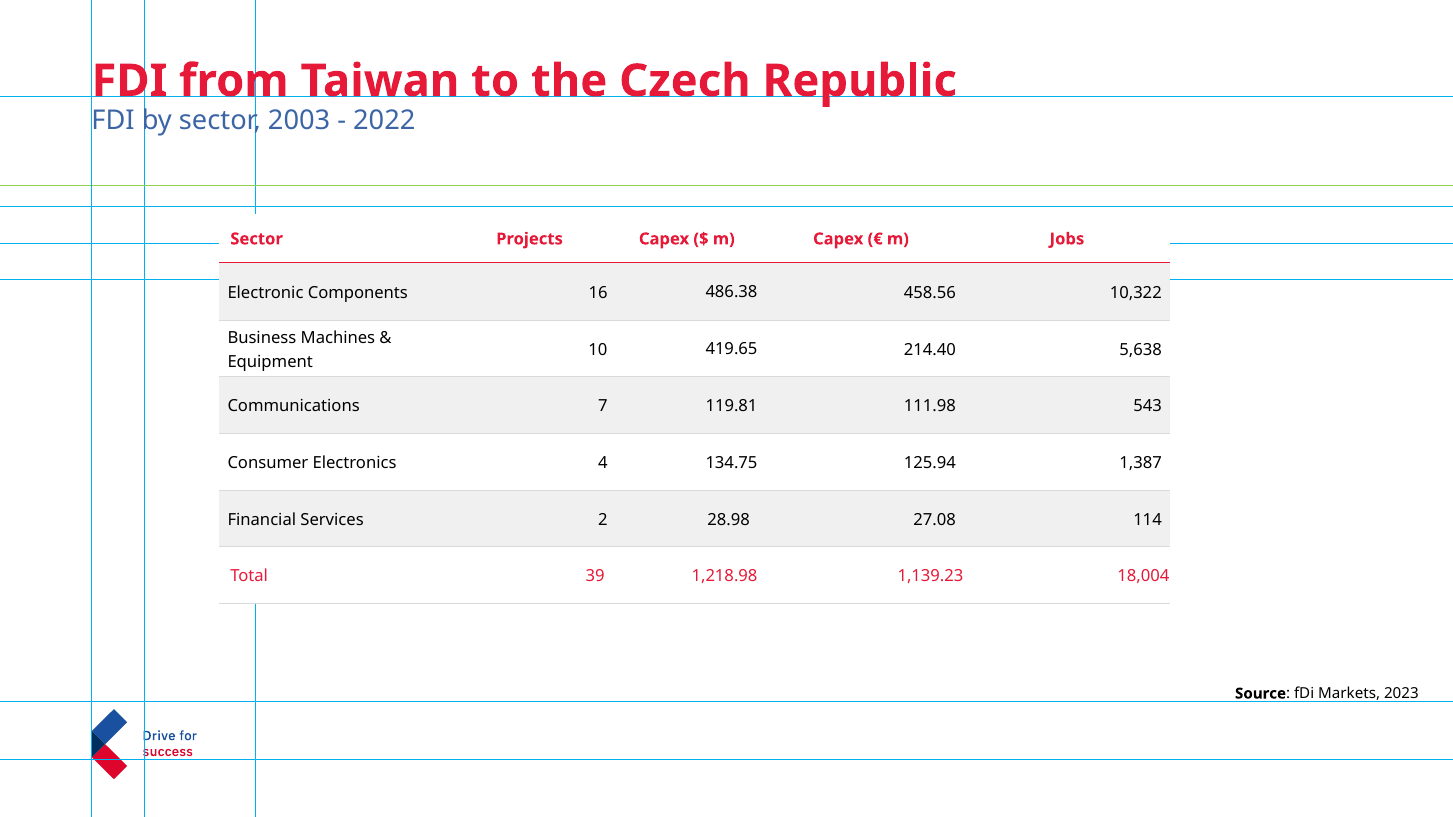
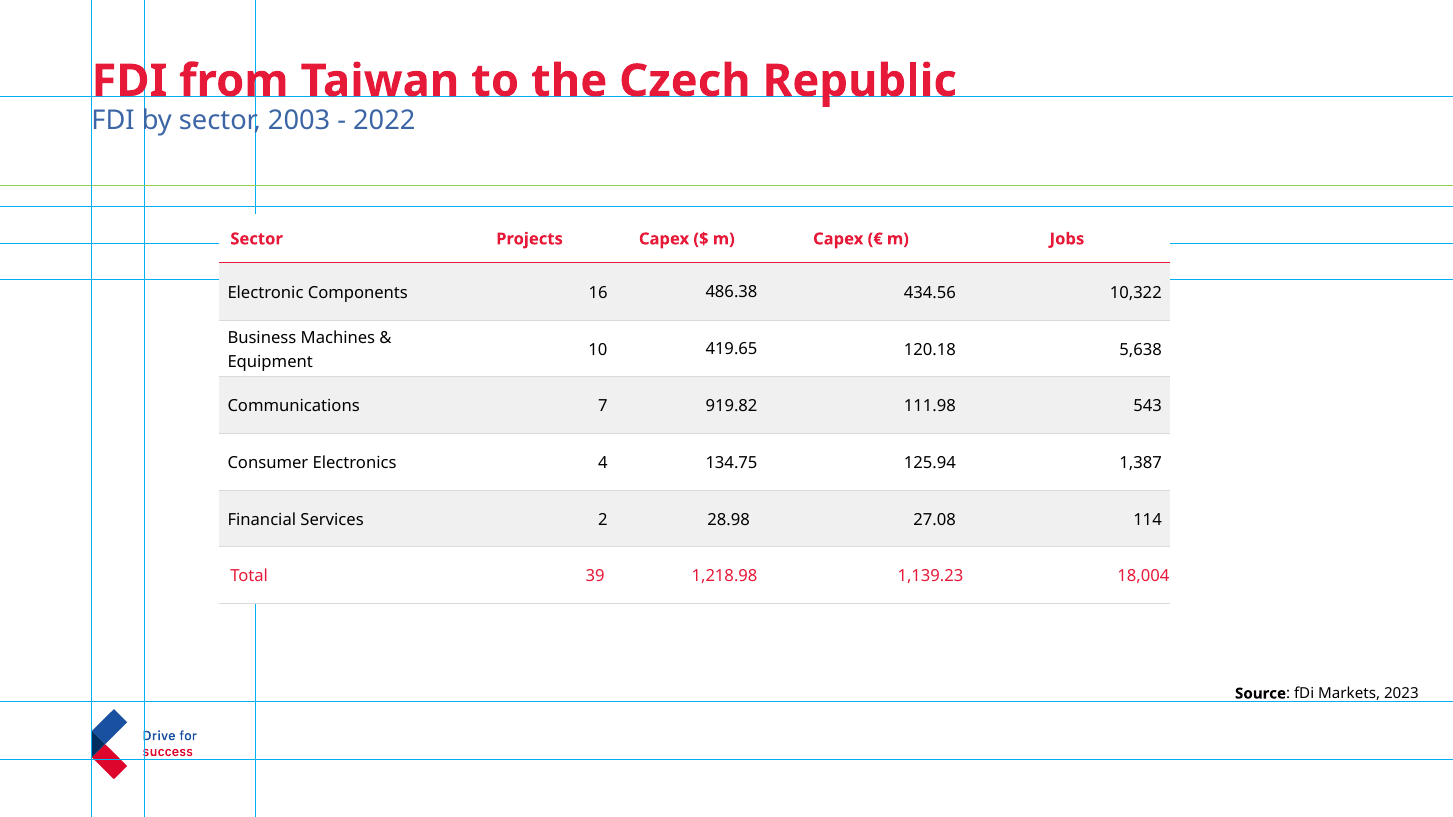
458.56: 458.56 -> 434.56
214.40: 214.40 -> 120.18
119.81: 119.81 -> 919.82
